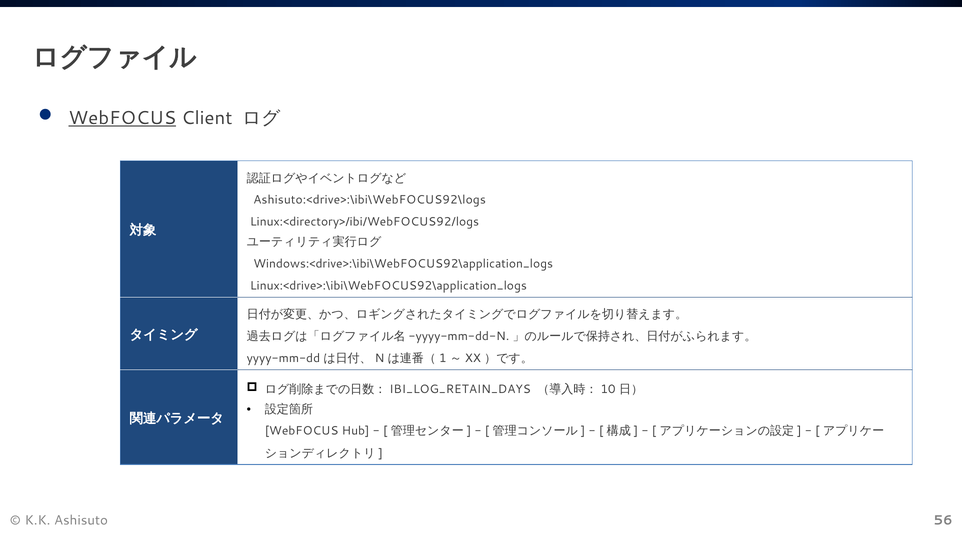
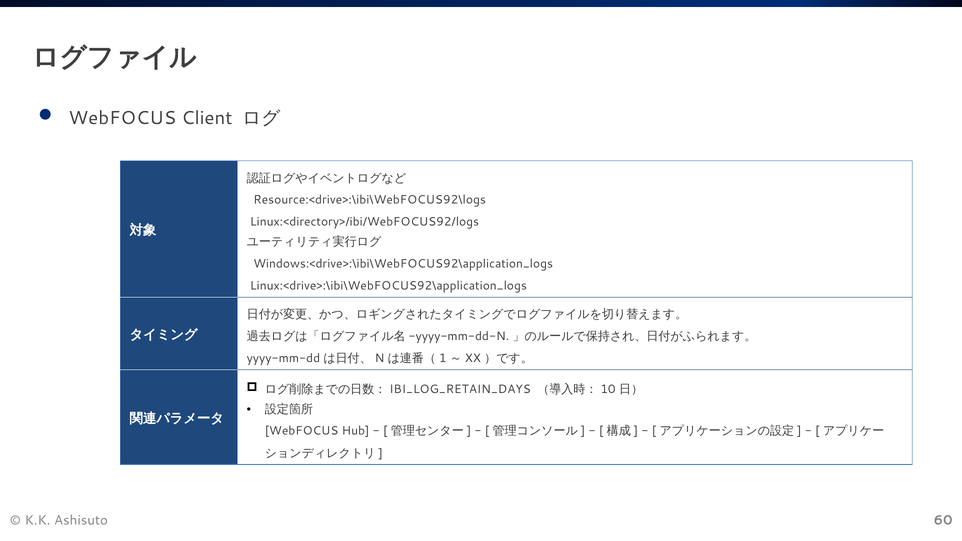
WebFOCUS at (122, 118) underline: present -> none
Ashisuto:<drive>:\ibi\WebFOCUS92\logs: Ashisuto:<drive>:\ibi\WebFOCUS92\logs -> Resource:<drive>:\ibi\WebFOCUS92\logs
56: 56 -> 60
